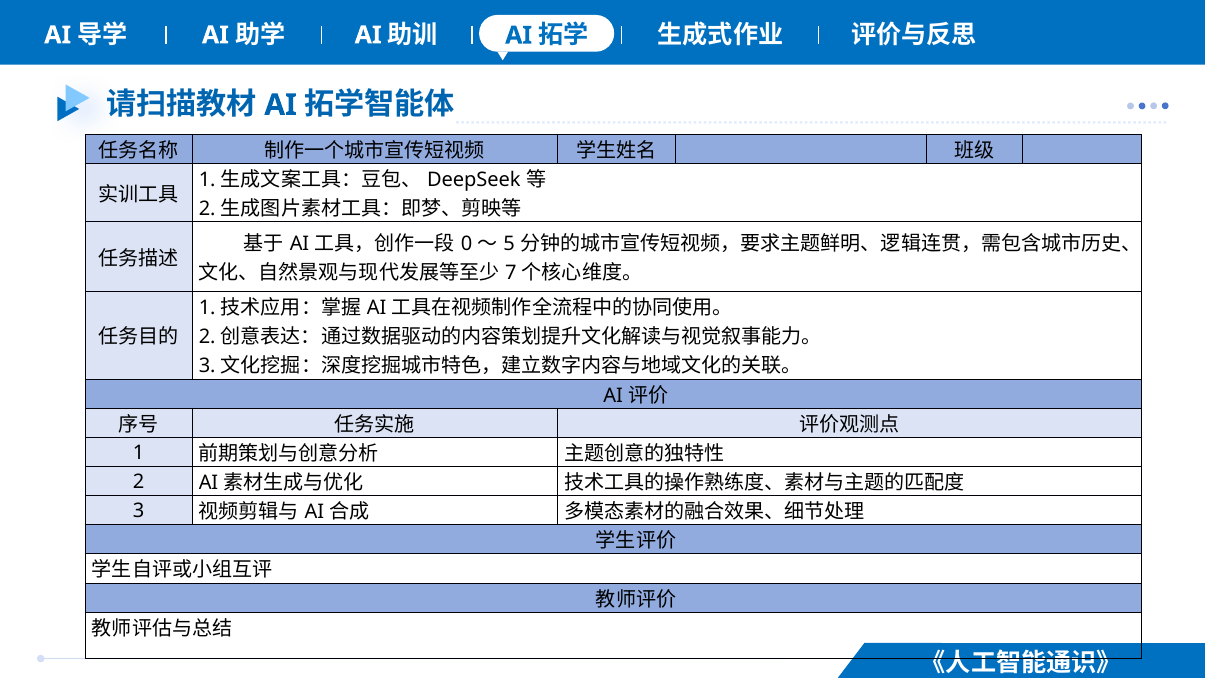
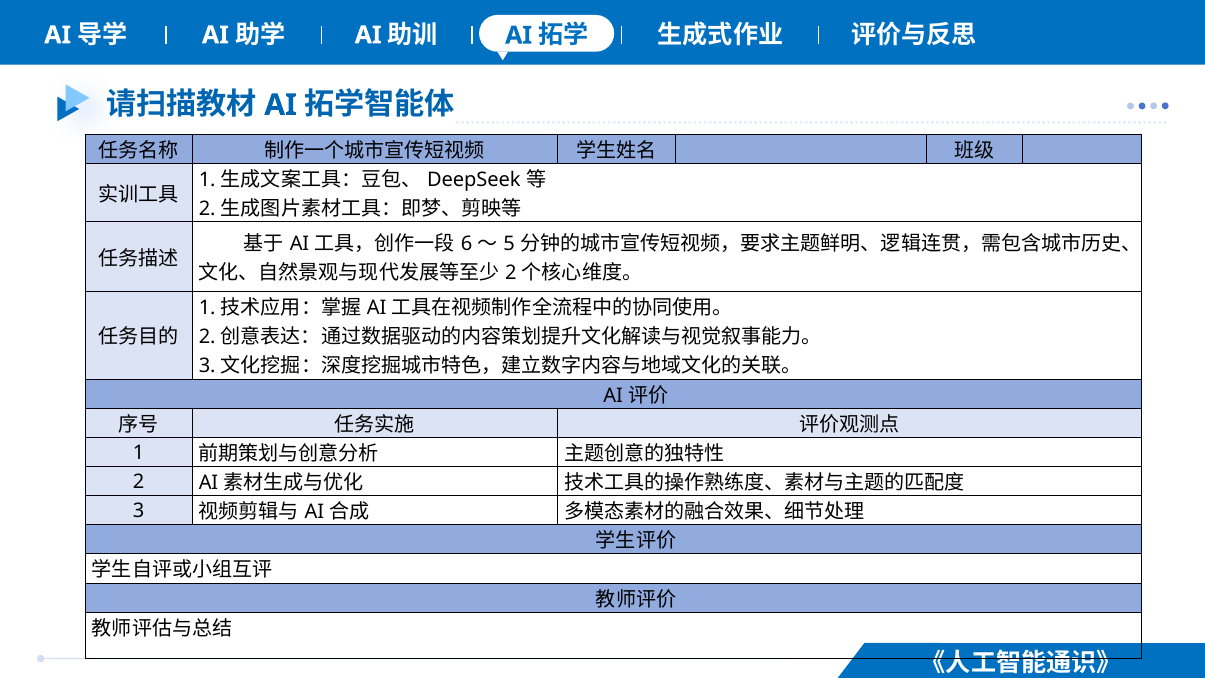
0: 0 -> 6
7 at (511, 273): 7 -> 2
